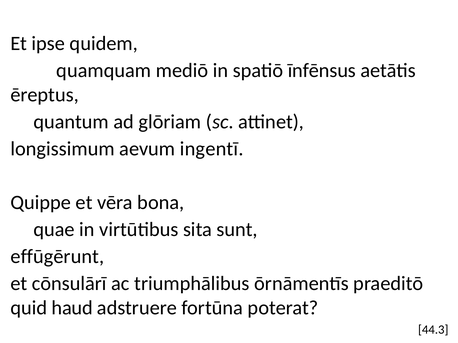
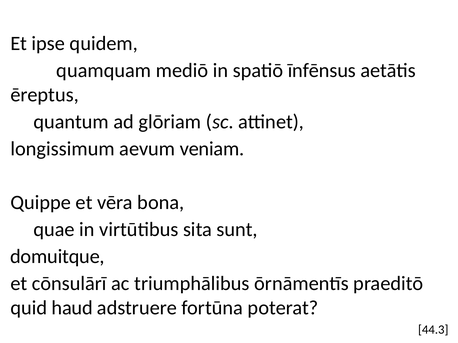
ingentī: ingentī -> veniam
effūgērunt: effūgērunt -> domuitque
